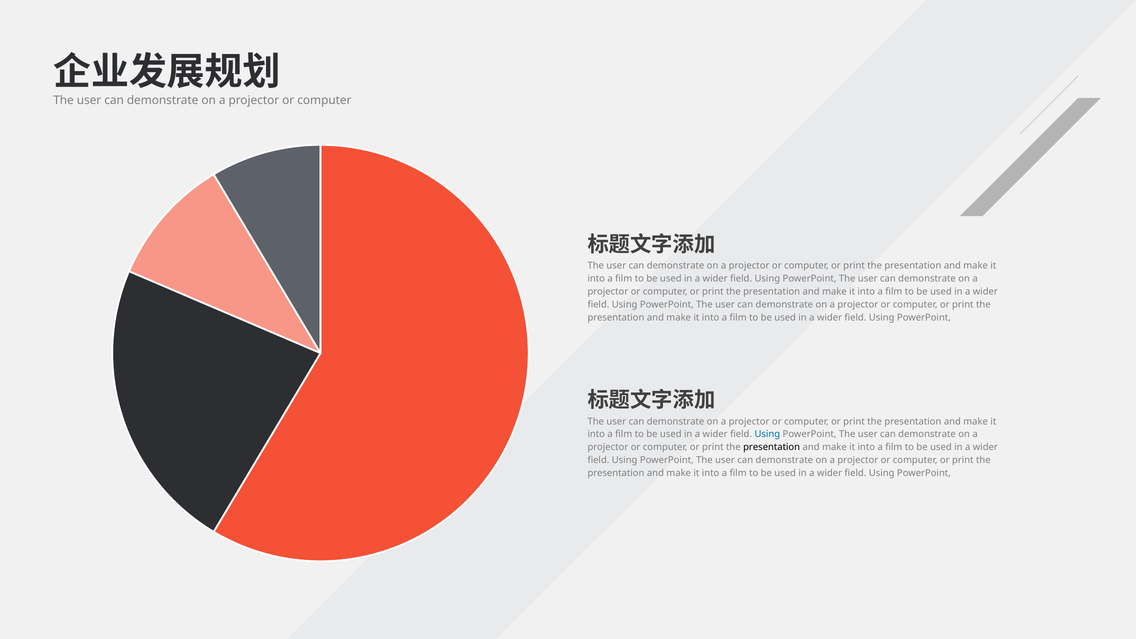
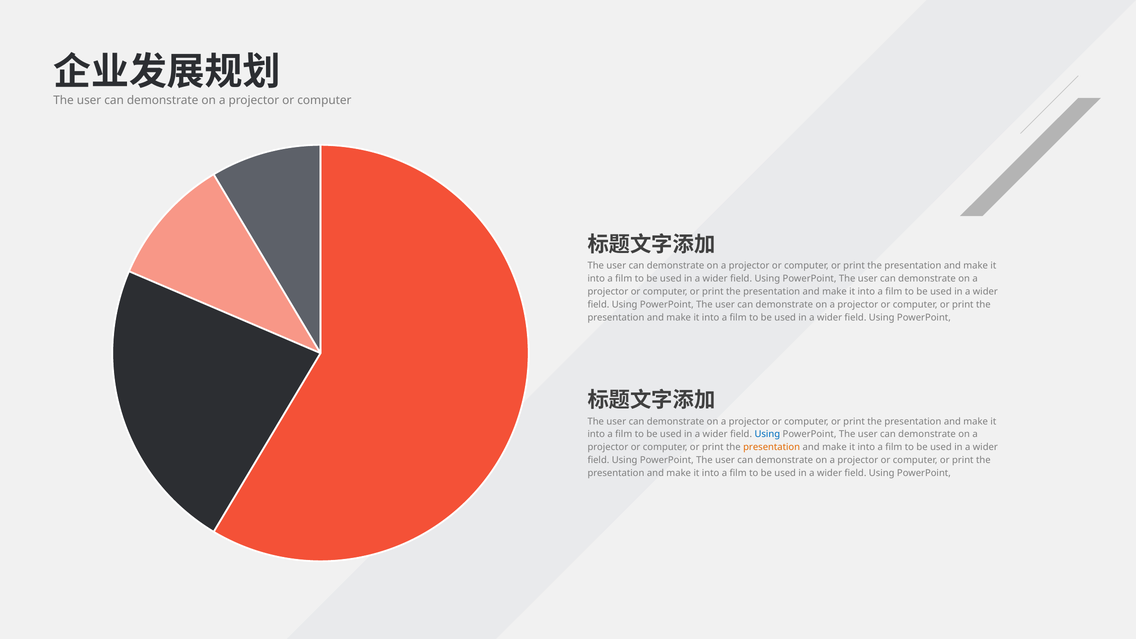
presentation at (772, 447) colour: black -> orange
